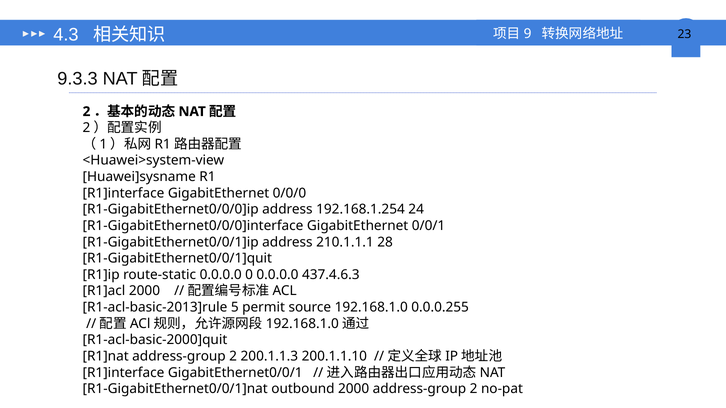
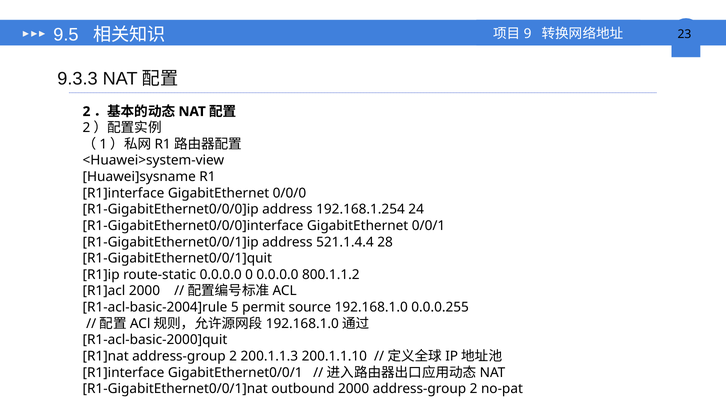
4.3: 4.3 -> 9.5
210.1.1.1: 210.1.1.1 -> 521.1.4.4
437.4.6.3: 437.4.6.3 -> 800.1.1.2
R1-acl-basic-2013]rule: R1-acl-basic-2013]rule -> R1-acl-basic-2004]rule
